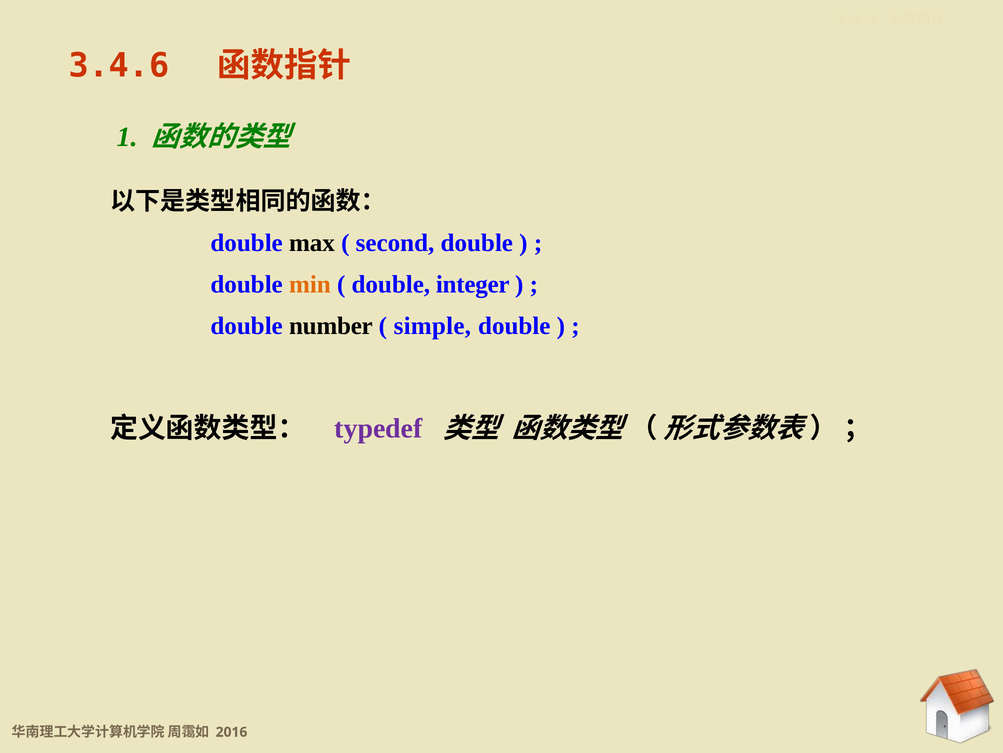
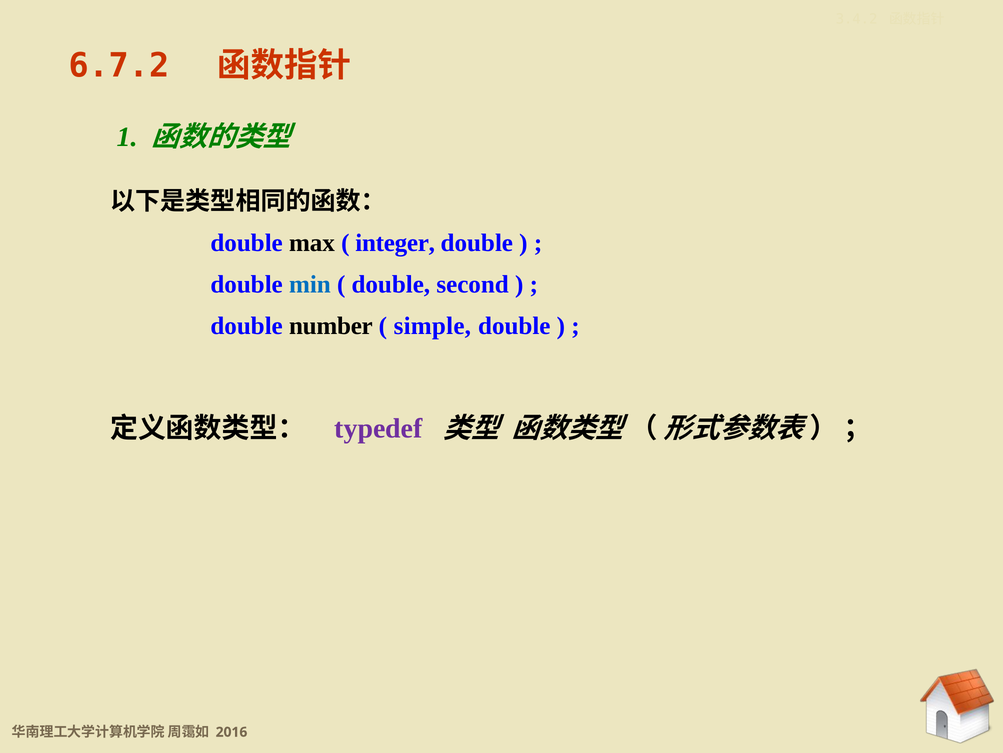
3.4.6: 3.4.6 -> 6.7.2
second: second -> integer
min colour: orange -> blue
integer: integer -> second
